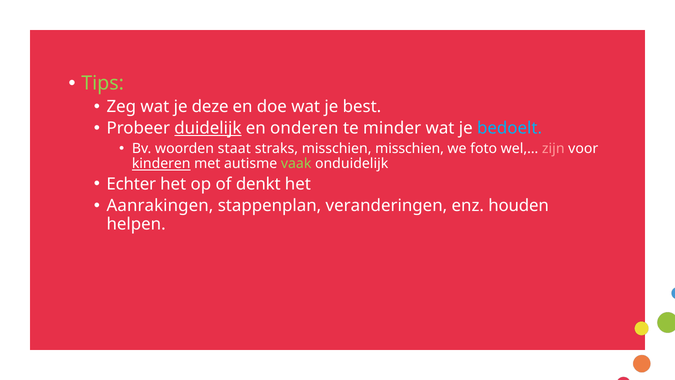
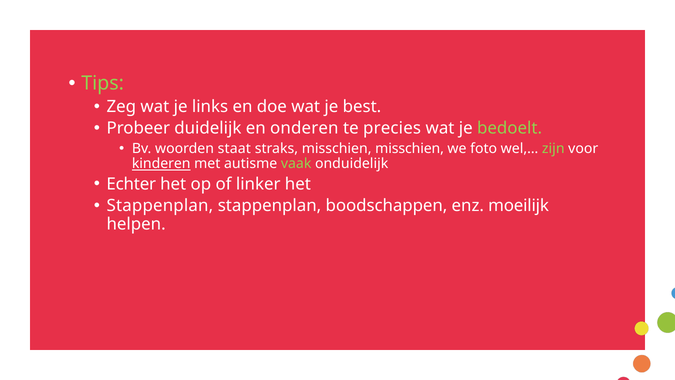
deze: deze -> links
duidelijk underline: present -> none
minder: minder -> precies
bedoelt colour: light blue -> light green
zijn colour: pink -> light green
denkt: denkt -> linker
Aanrakingen at (160, 206): Aanrakingen -> Stappenplan
veranderingen: veranderingen -> boodschappen
houden: houden -> moeilijk
